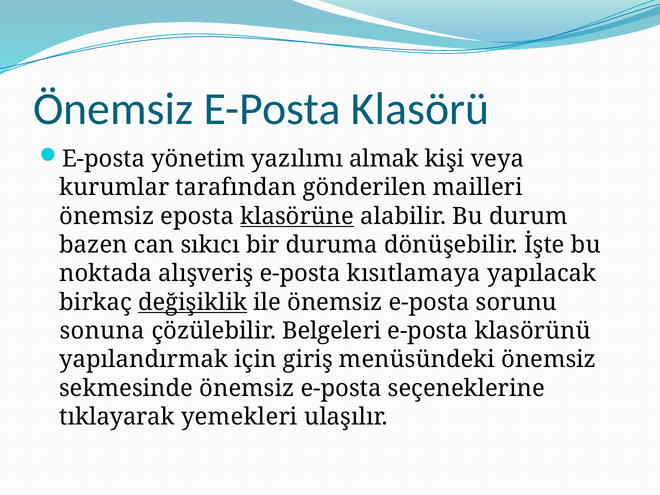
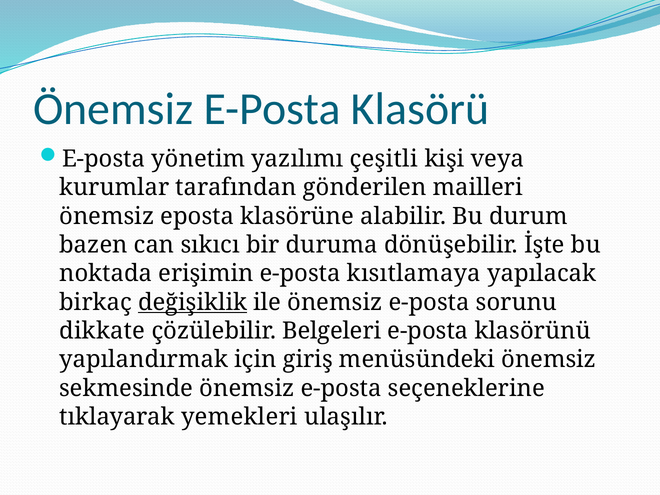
almak: almak -> çeşitli
klasörüne underline: present -> none
alışveriş: alışveriş -> erişimin
sonuna: sonuna -> dikkate
